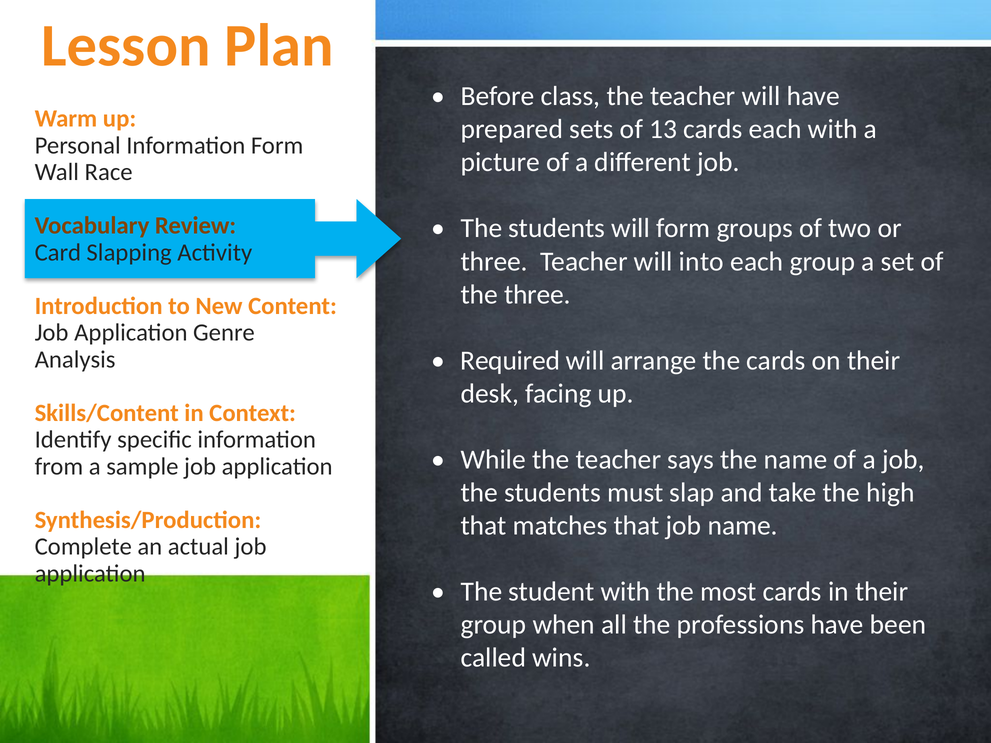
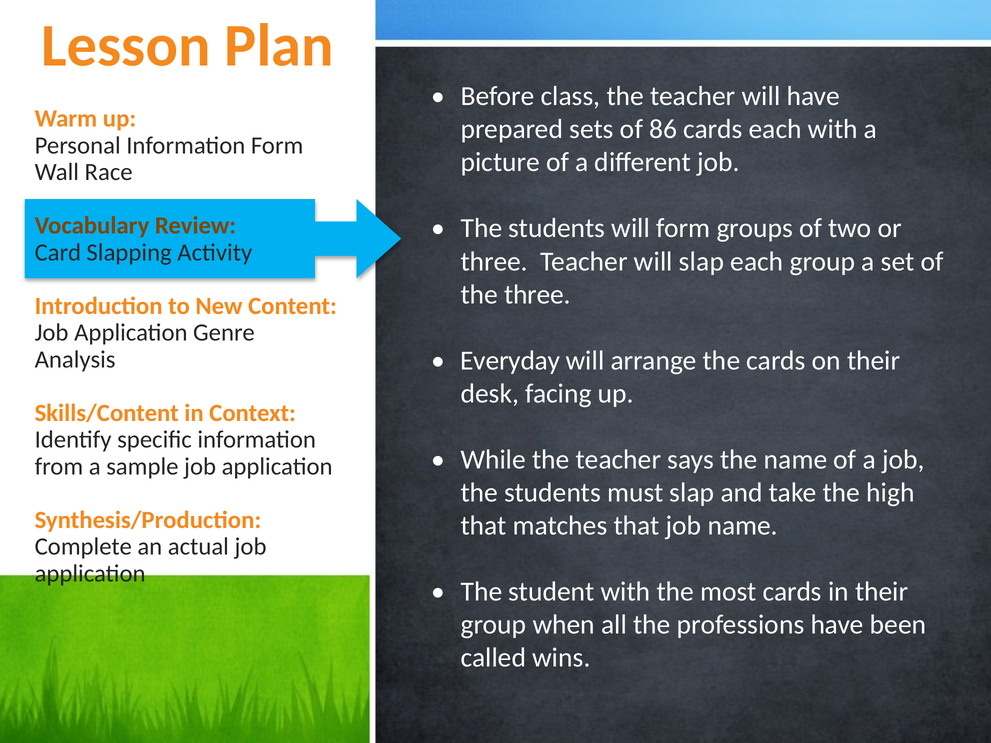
13: 13 -> 86
will into: into -> slap
Required: Required -> Everyday
